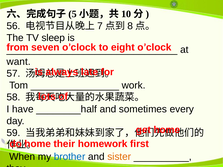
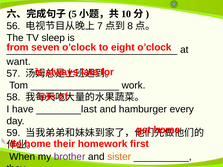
________half: ________half -> ________last
sometimes: sometimes -> hamburger
brother colour: blue -> purple
